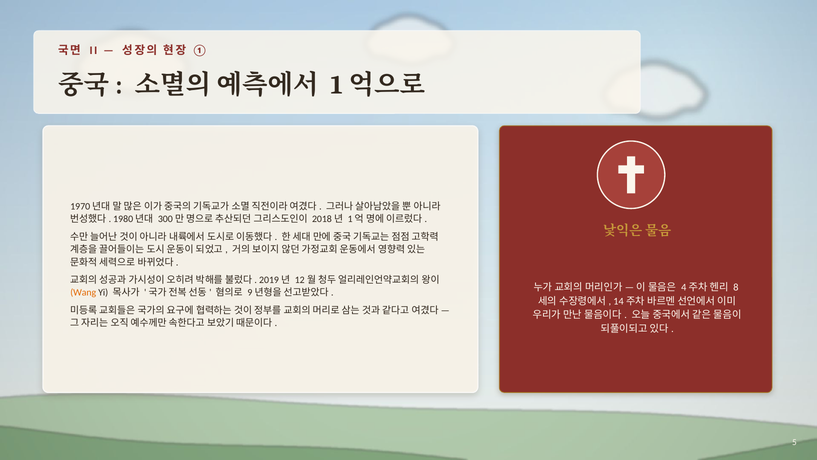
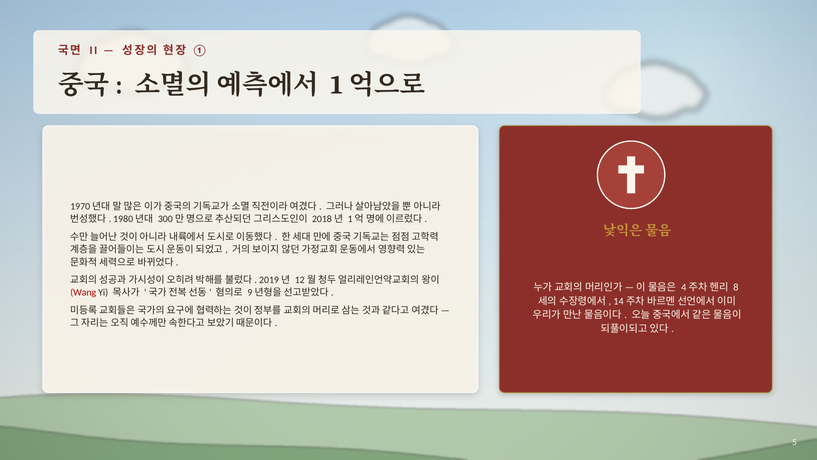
Wang colour: orange -> red
